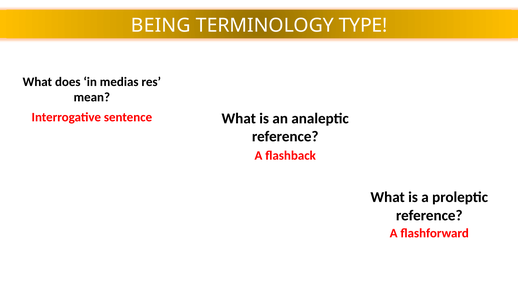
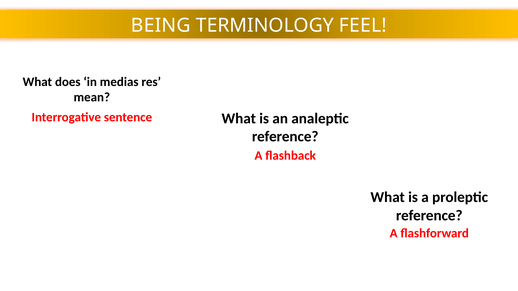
TYPE: TYPE -> FEEL
